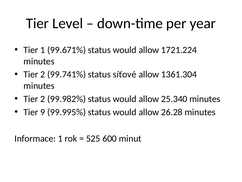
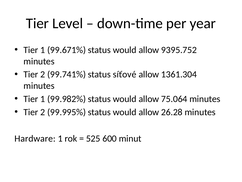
1721.224: 1721.224 -> 9395.752
2 at (43, 99): 2 -> 1
25.340: 25.340 -> 75.064
9 at (43, 112): 9 -> 2
Informace: Informace -> Hardware
